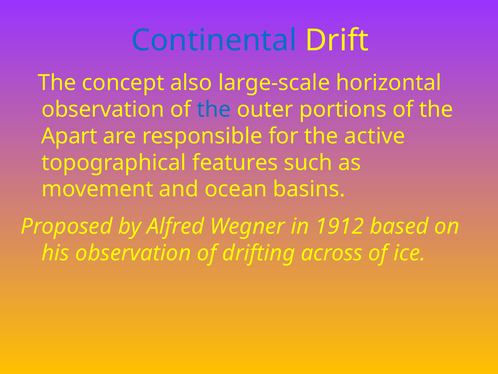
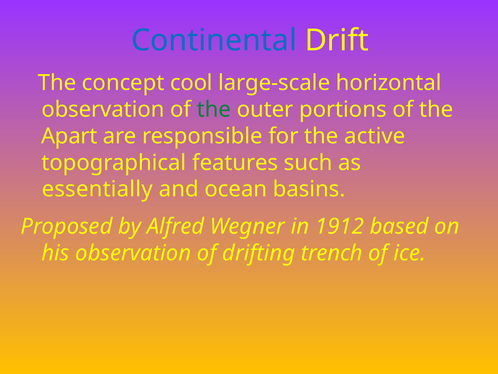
also: also -> cool
the at (214, 109) colour: blue -> green
movement: movement -> essentially
across: across -> trench
